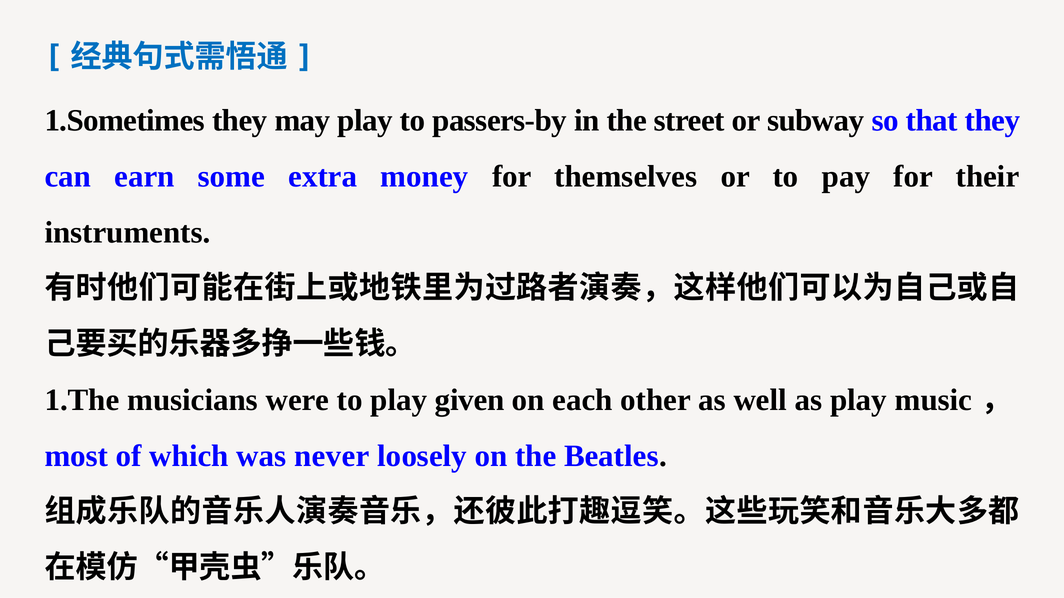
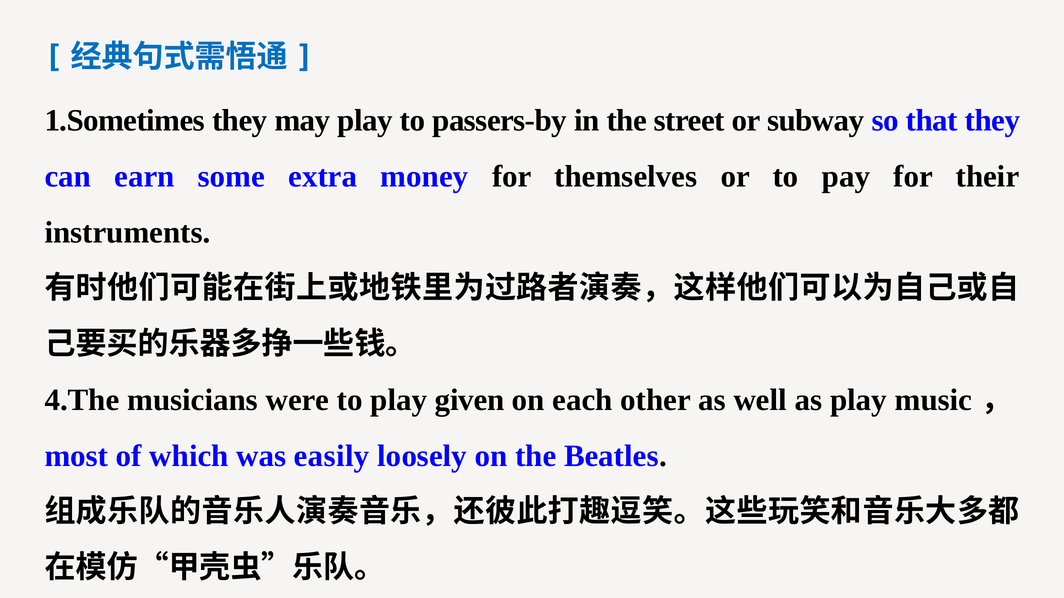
1.The: 1.The -> 4.The
never: never -> easily
